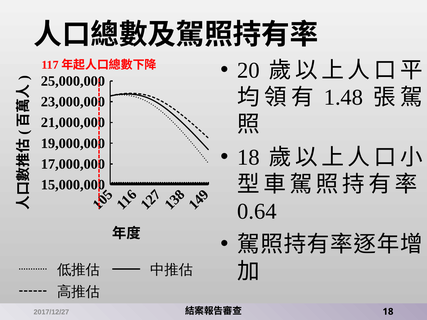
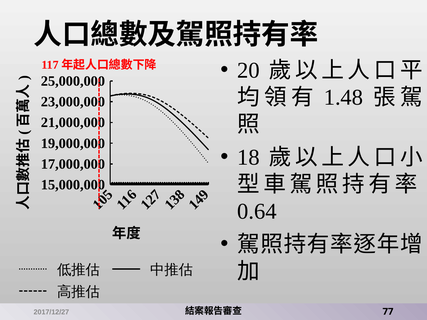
18 at (388, 312): 18 -> 77
